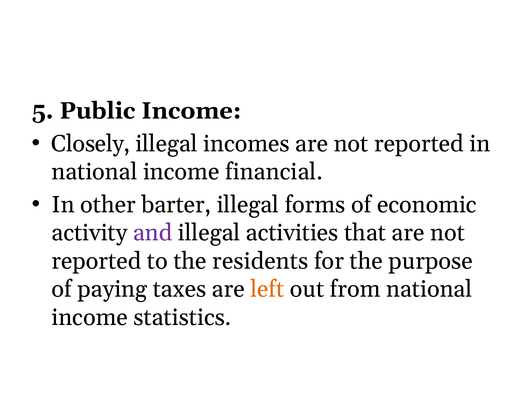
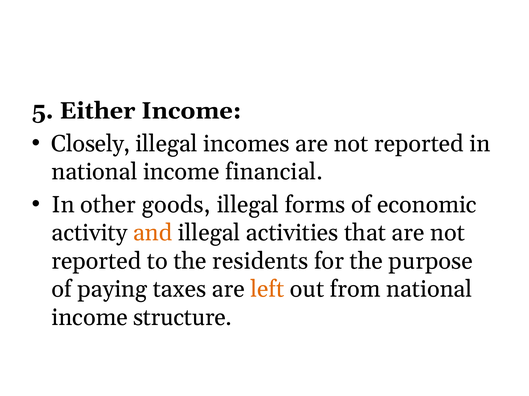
Public: Public -> Either
barter: barter -> goods
and colour: purple -> orange
statistics: statistics -> structure
